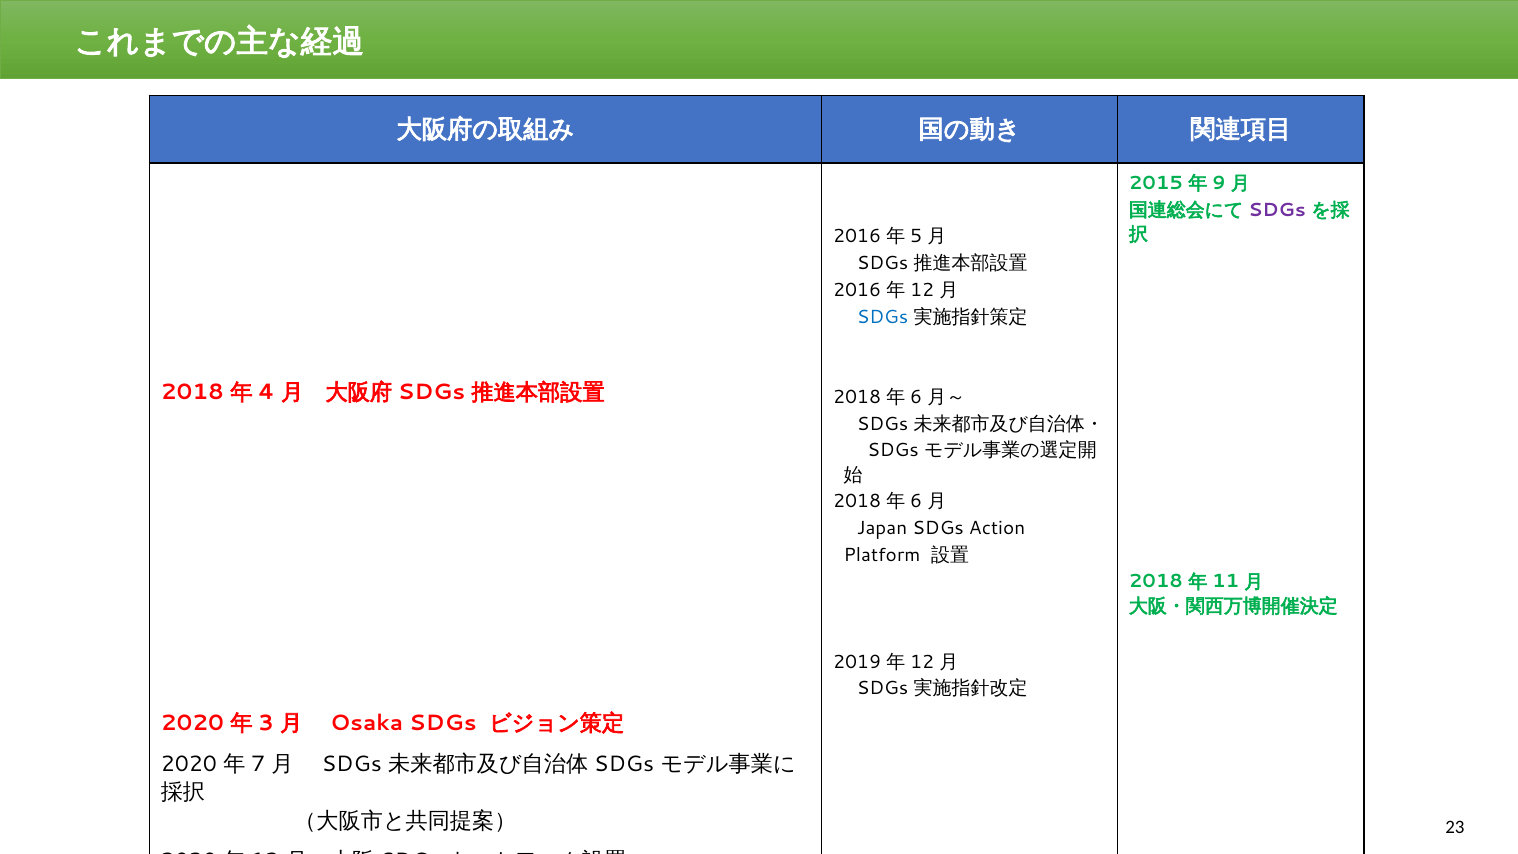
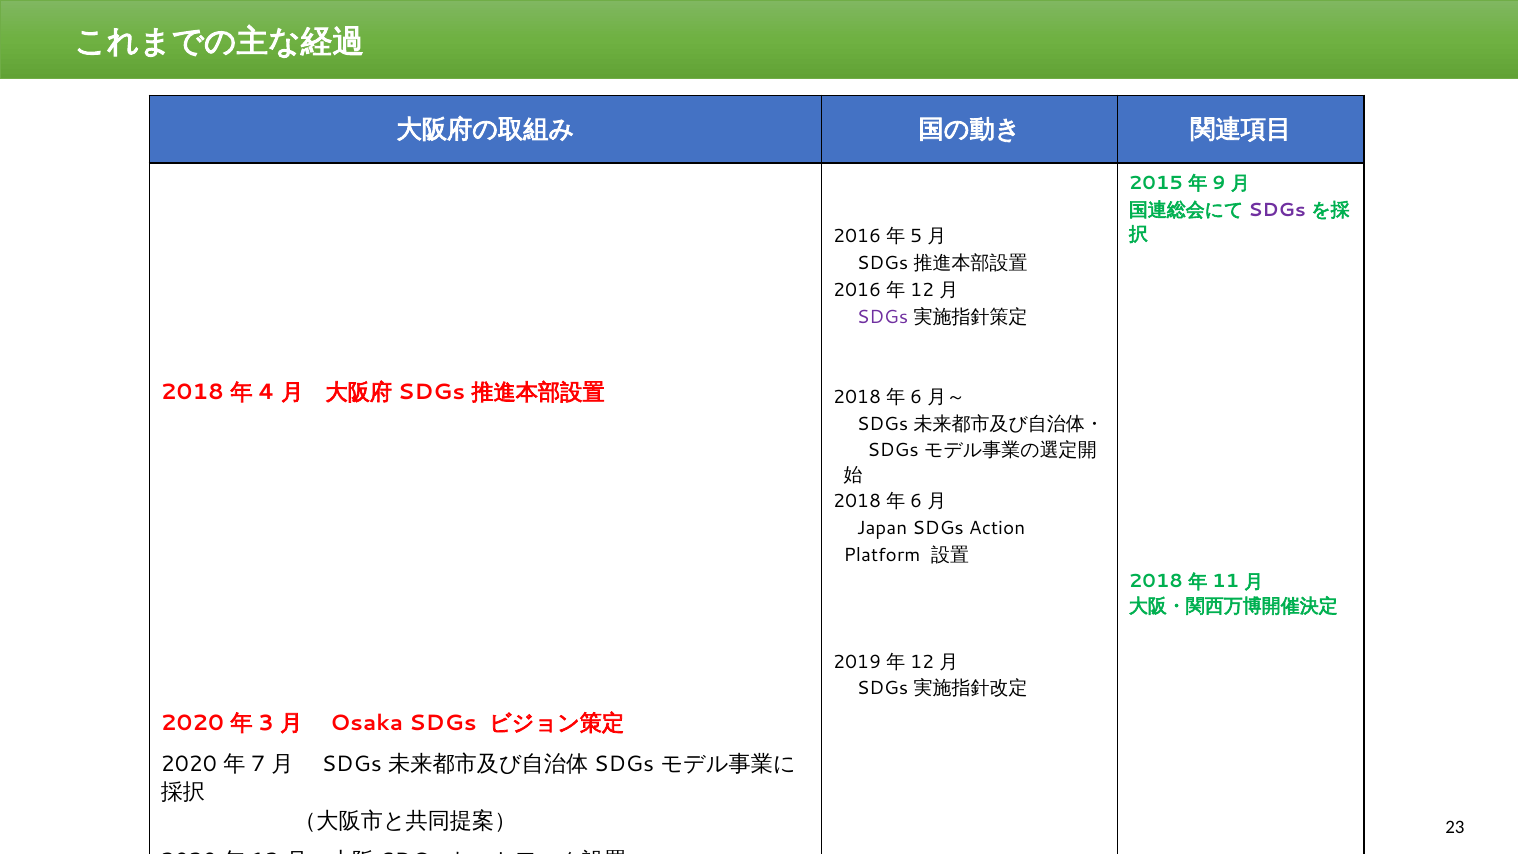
SDGs at (883, 317) colour: blue -> purple
